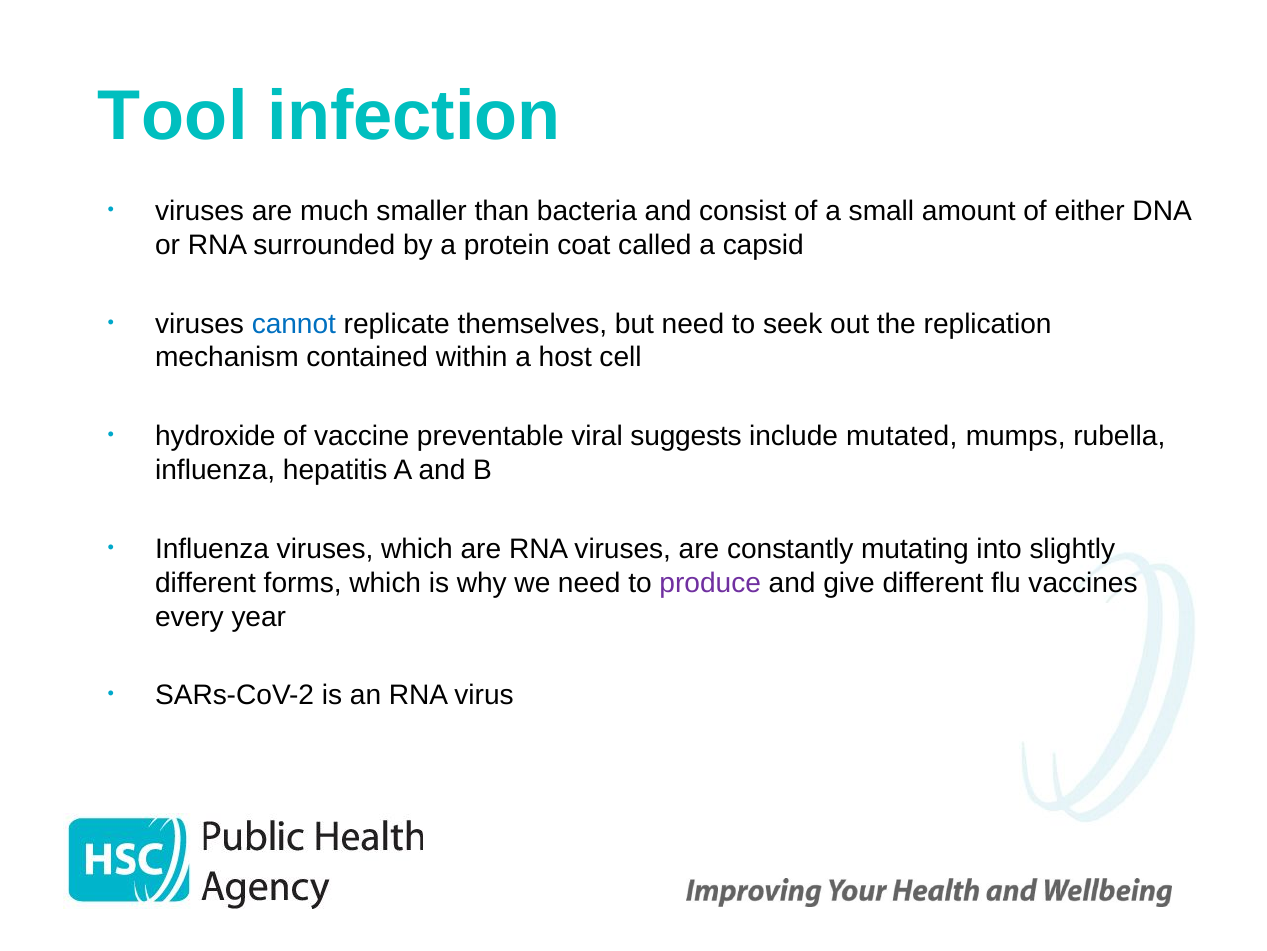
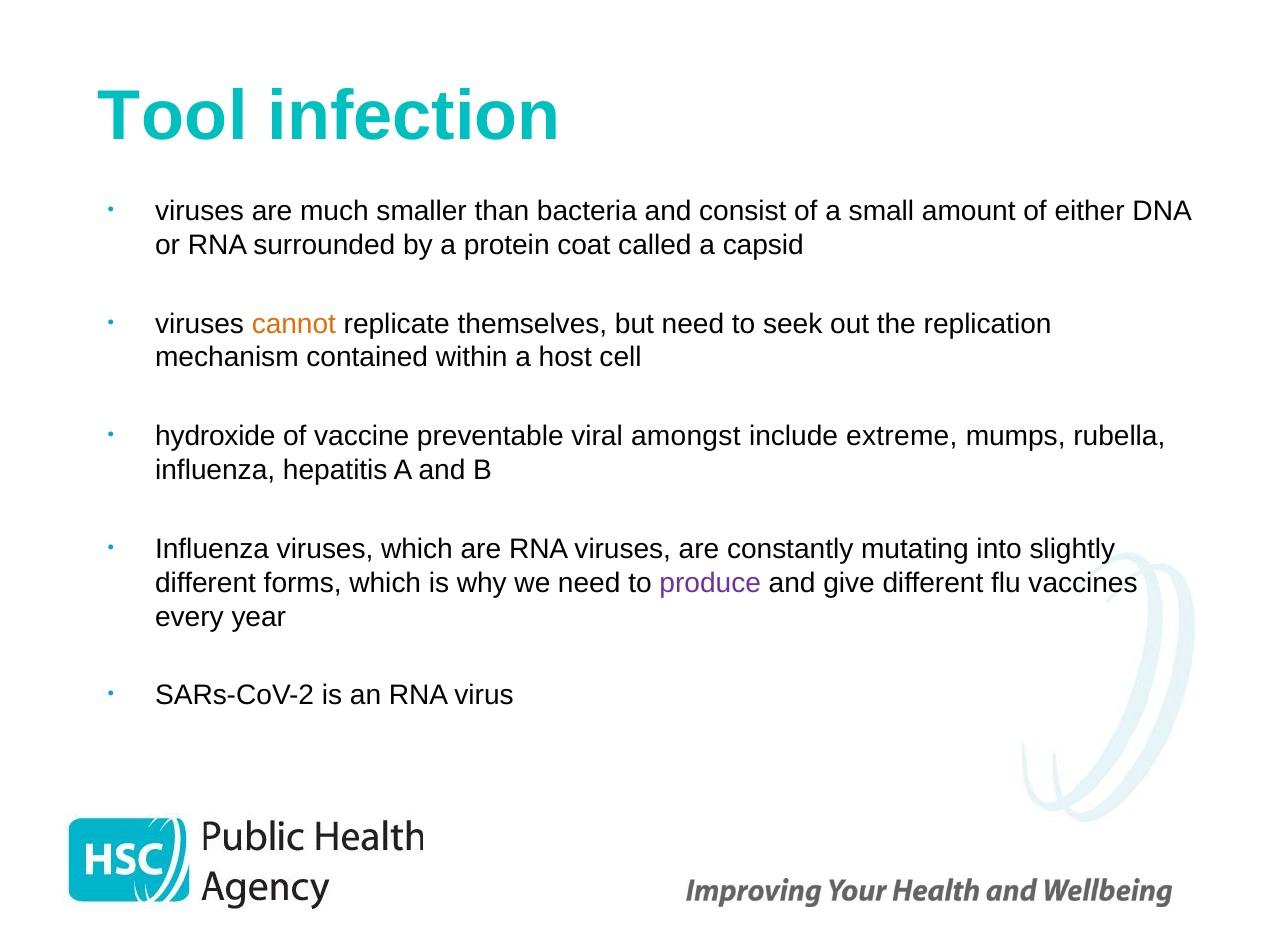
cannot colour: blue -> orange
suggests: suggests -> amongst
mutated: mutated -> extreme
